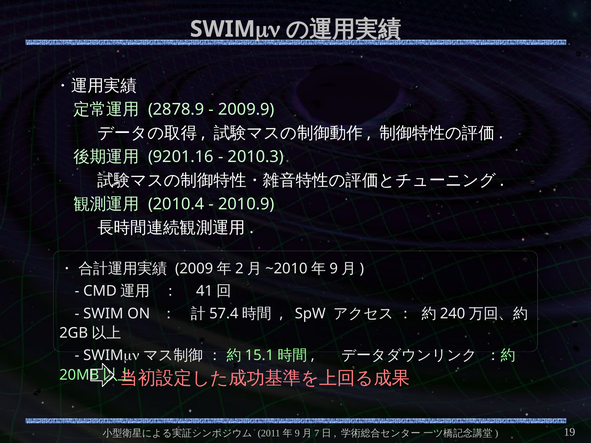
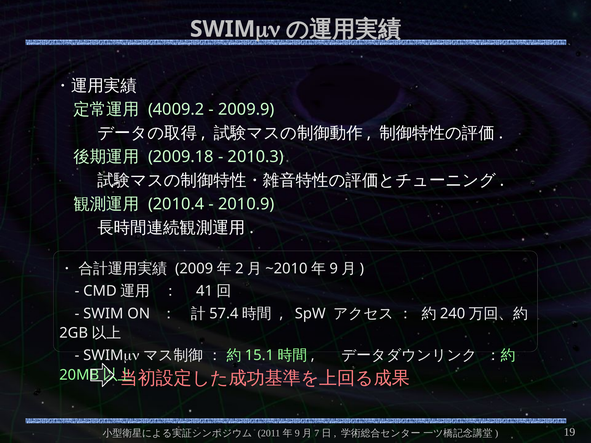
2878.9: 2878.9 -> 4009.2
9201.16: 9201.16 -> 2009.18
